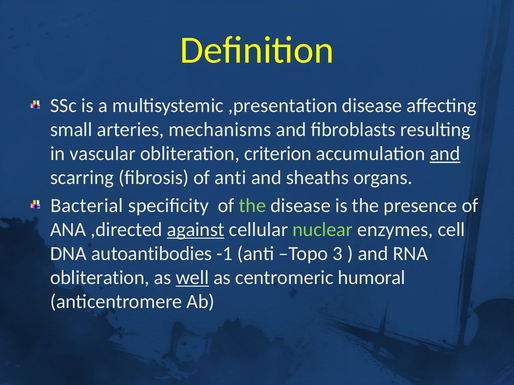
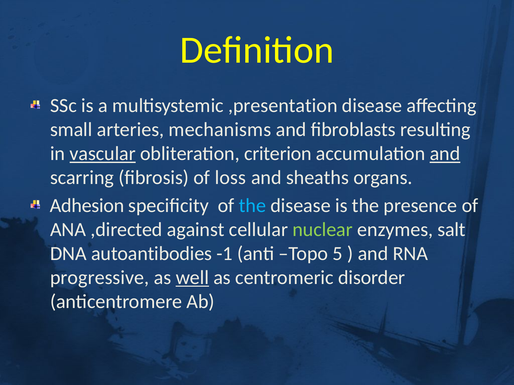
vascular underline: none -> present
of anti: anti -> loss
Bacterial: Bacterial -> Adhesion
the at (252, 206) colour: light green -> light blue
against underline: present -> none
cell: cell -> salt
3: 3 -> 5
obliteration at (100, 278): obliteration -> progressive
humoral: humoral -> disorder
